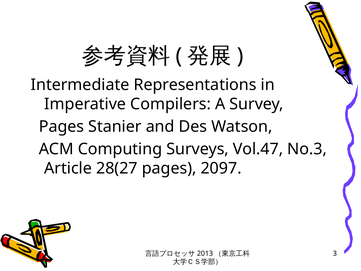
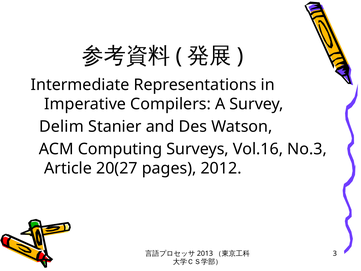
Pages at (62, 126): Pages -> Delim
Vol.47: Vol.47 -> Vol.16
28(27: 28(27 -> 20(27
2097: 2097 -> 2012
